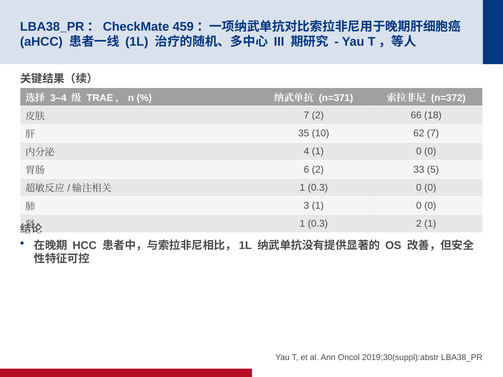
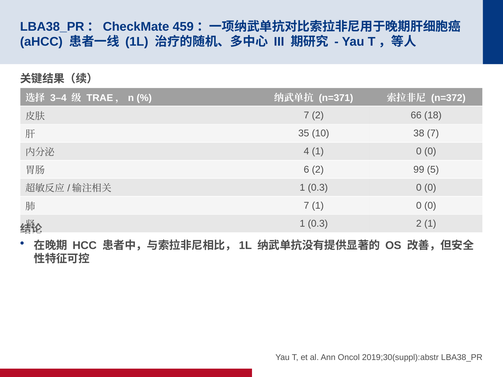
62: 62 -> 38
33: 33 -> 99
3 at (306, 206): 3 -> 7
